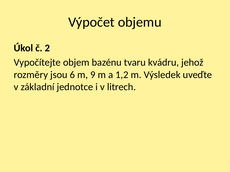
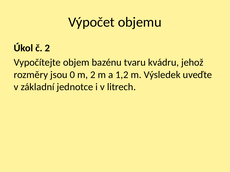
6: 6 -> 0
m 9: 9 -> 2
